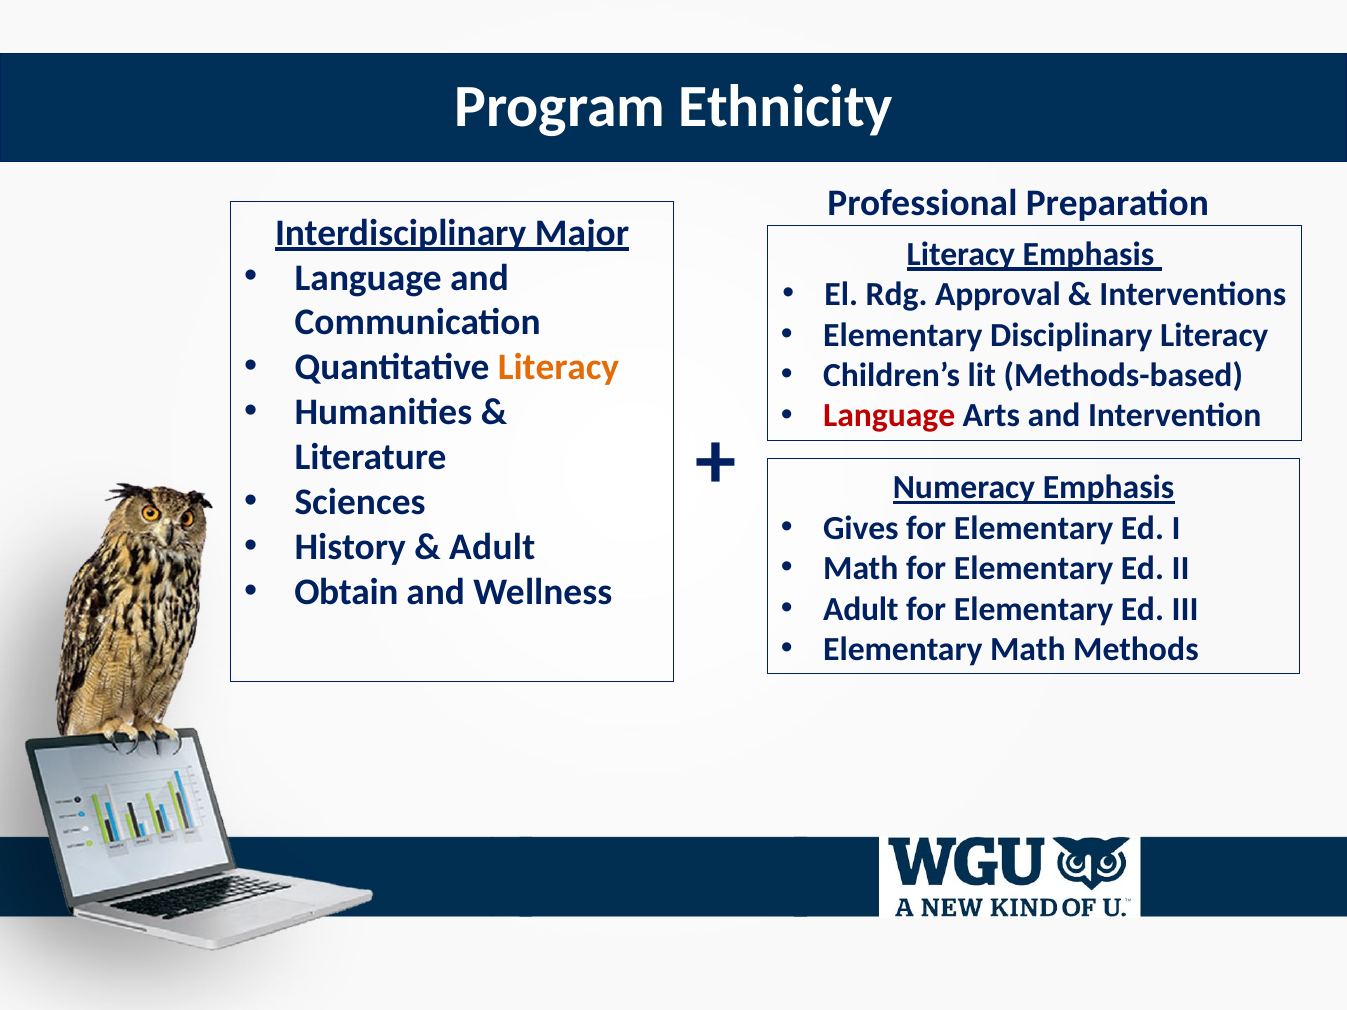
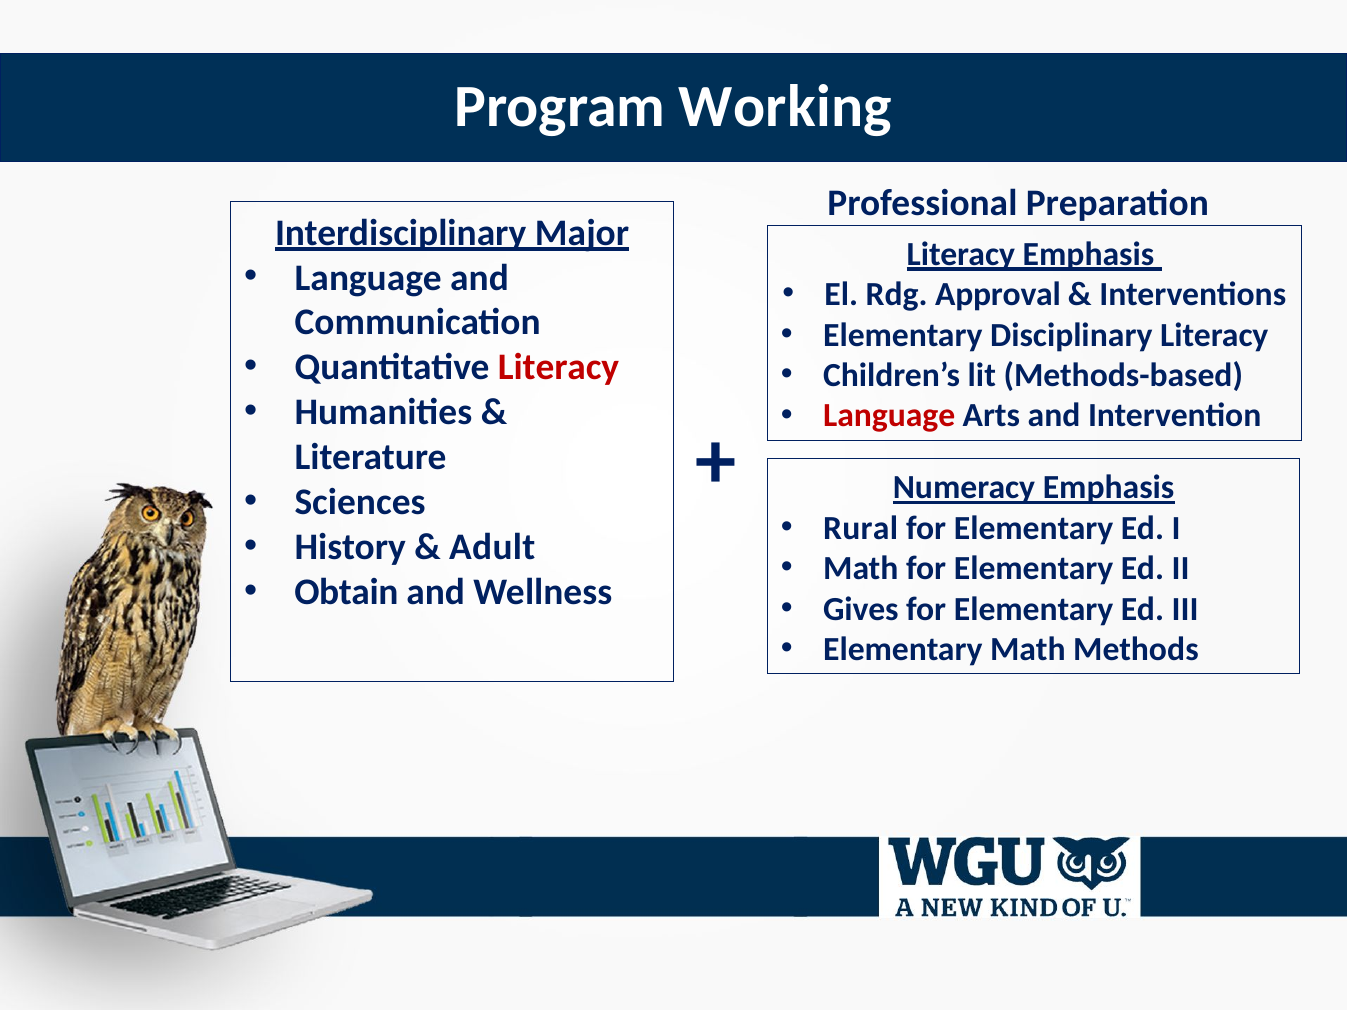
Ethnicity: Ethnicity -> Working
Literacy at (559, 368) colour: orange -> red
Gives: Gives -> Rural
Adult at (861, 609): Adult -> Gives
